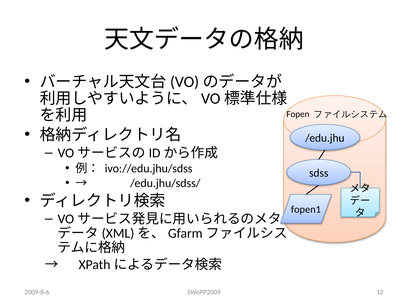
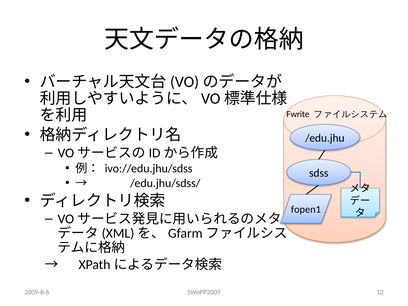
Fopen: Fopen -> Fwrite
